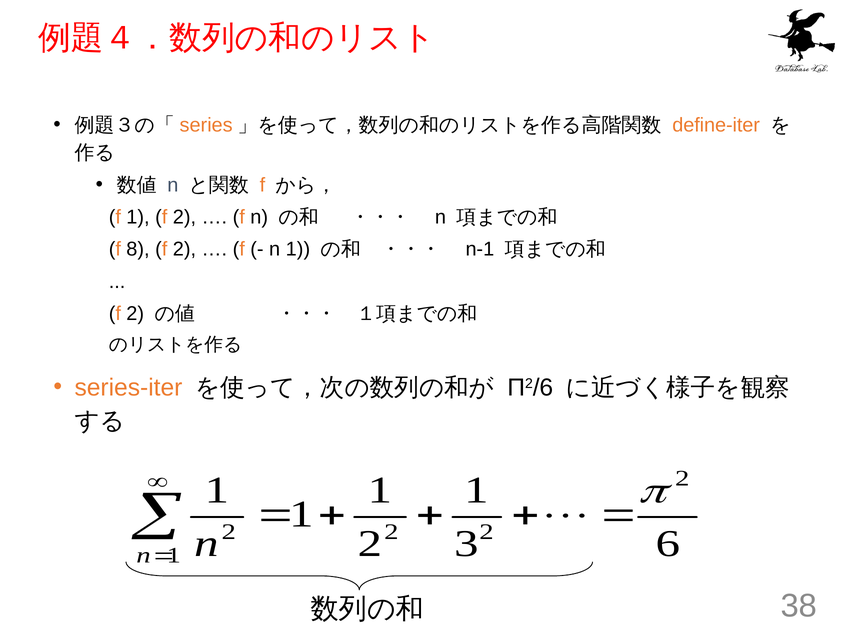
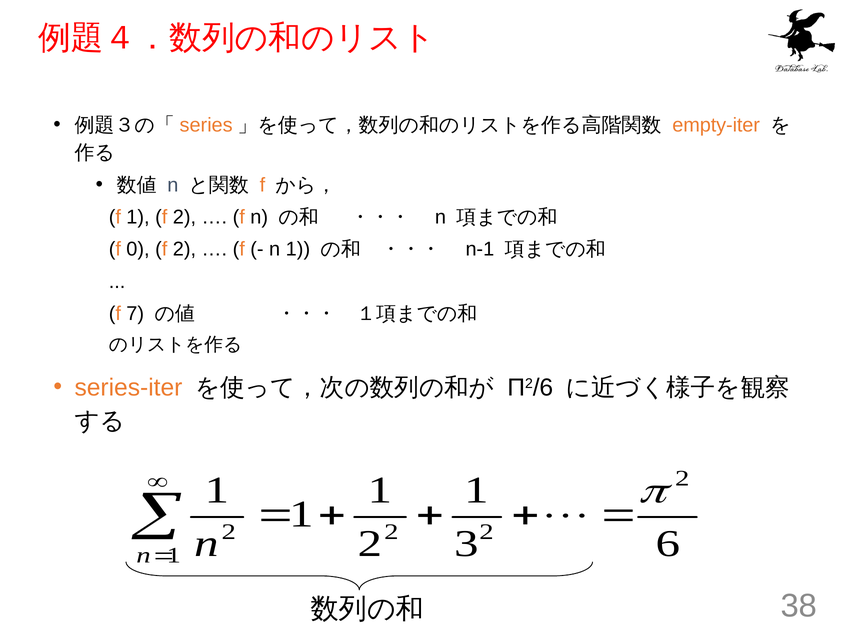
define-iter: define-iter -> empty-iter
8: 8 -> 0
2 at (135, 314): 2 -> 7
